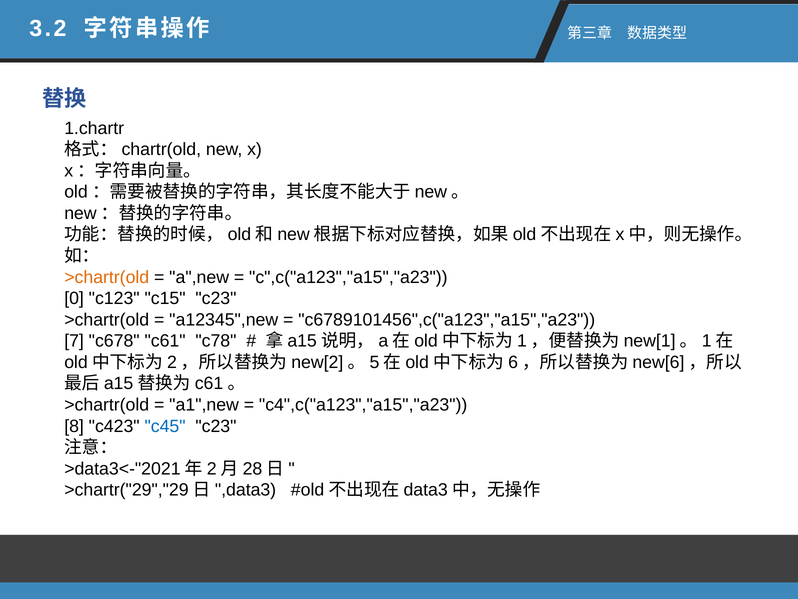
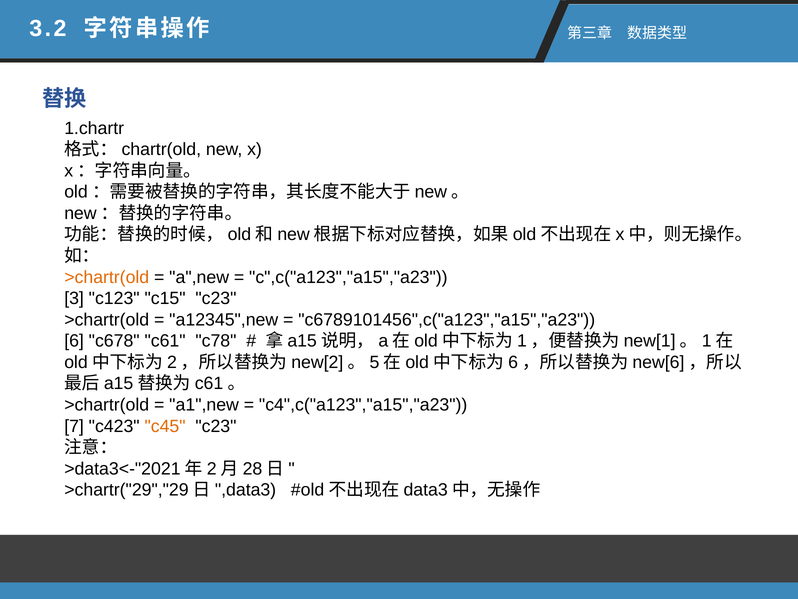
0: 0 -> 3
7: 7 -> 6
8: 8 -> 7
c45 colour: blue -> orange
